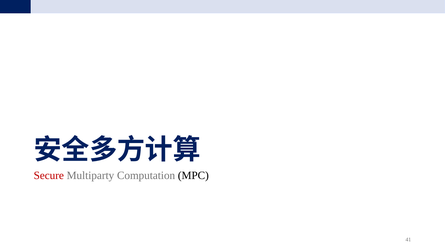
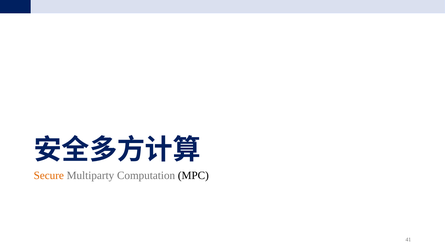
Secure colour: red -> orange
